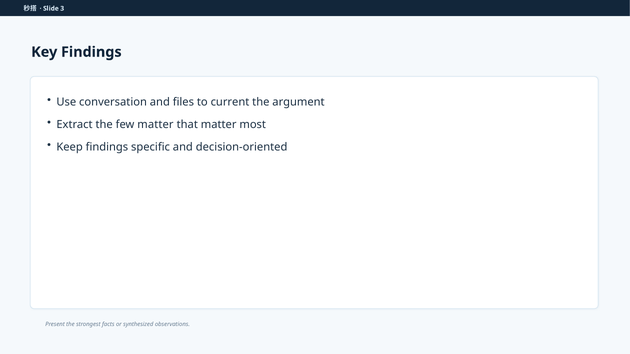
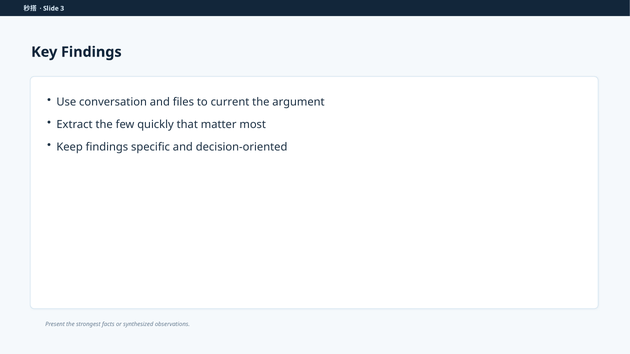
few matter: matter -> quickly
